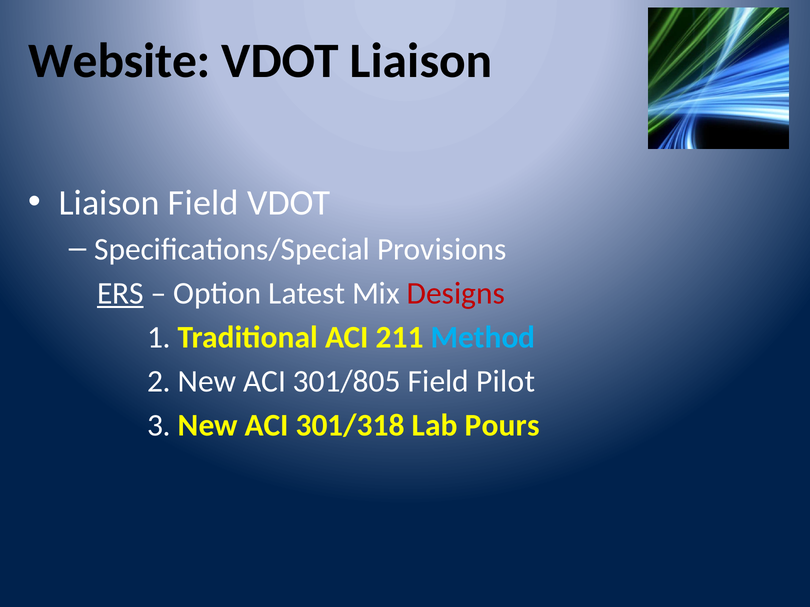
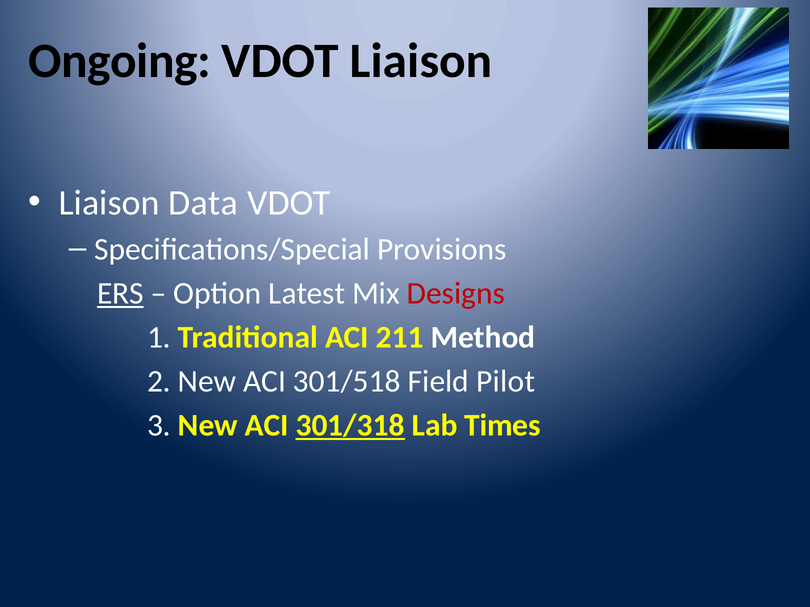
Website: Website -> Ongoing
Liaison Field: Field -> Data
Method colour: light blue -> white
301/805: 301/805 -> 301/518
301/318 underline: none -> present
Pours: Pours -> Times
